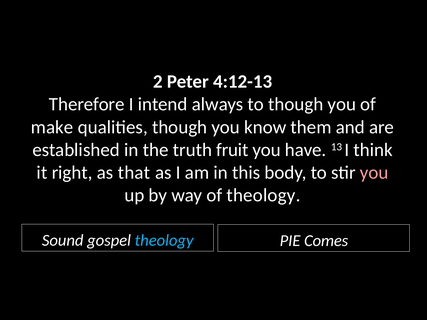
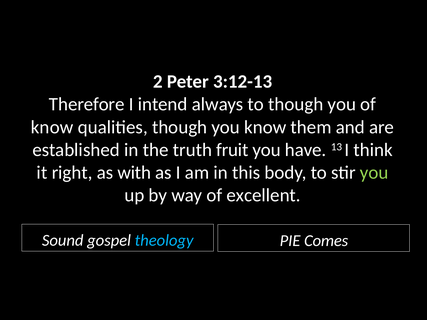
4:12-13: 4:12-13 -> 3:12-13
make at (52, 127): make -> know
that: that -> with
you at (374, 173) colour: pink -> light green
of theology: theology -> excellent
